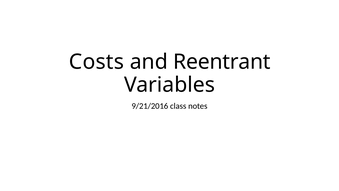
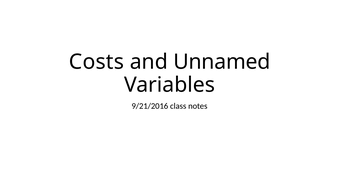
Reentrant: Reentrant -> Unnamed
